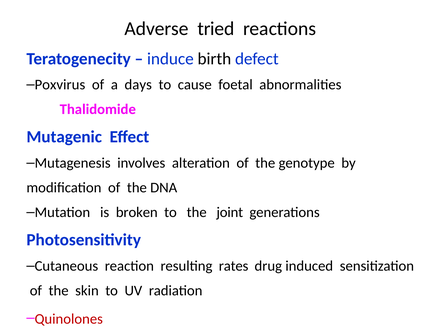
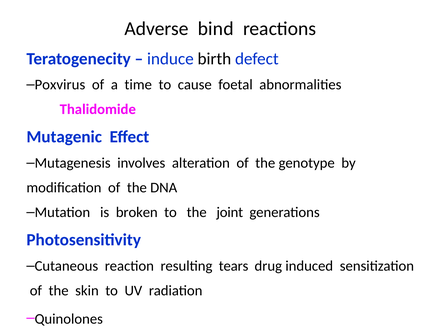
tried: tried -> bind
days: days -> time
rates: rates -> tears
Quinolones colour: red -> black
